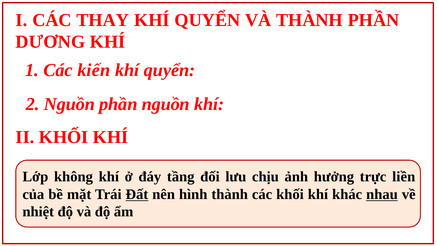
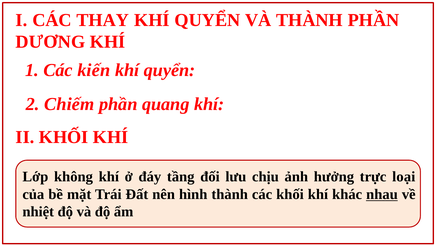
2 Nguồn: Nguồn -> Chiếm
phần nguồn: nguồn -> quang
liền: liền -> loại
Đất underline: present -> none
